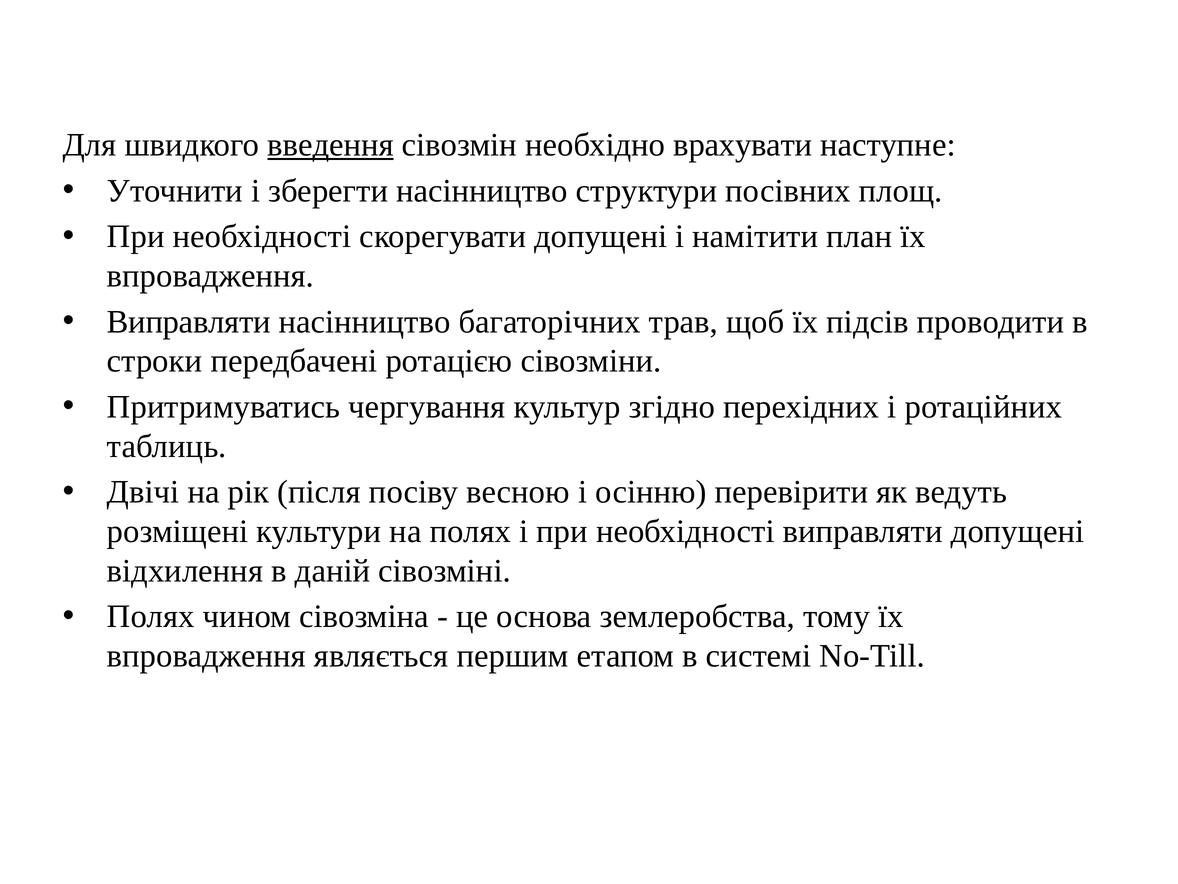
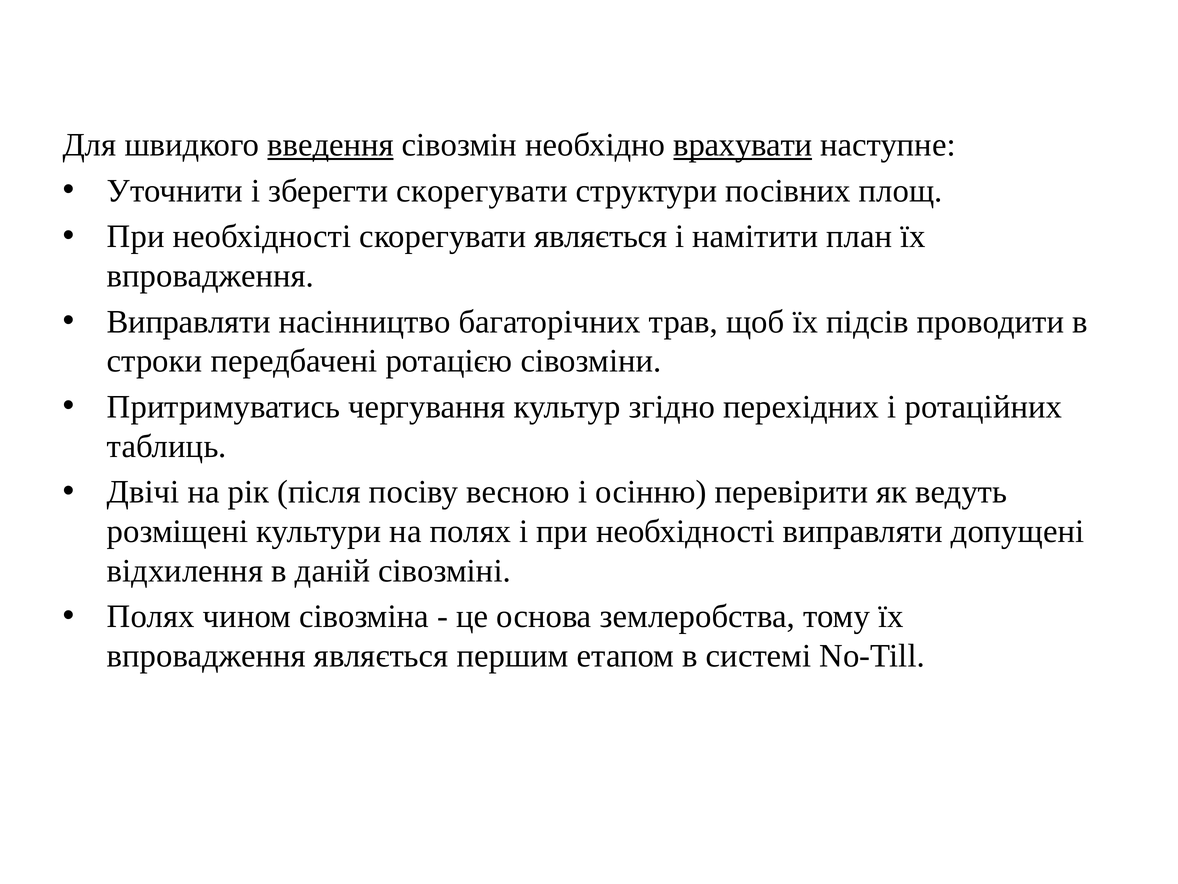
врахувати underline: none -> present
зберегти насінництво: насінництво -> скорегувати
скорегувати допущені: допущені -> являється
